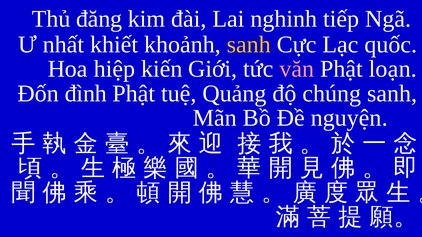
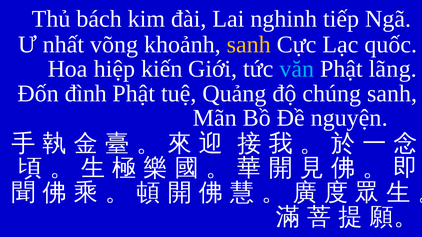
đăng: đăng -> bách
khiết: khiết -> võng
văn colour: pink -> light blue
loạn: loạn -> lãng
